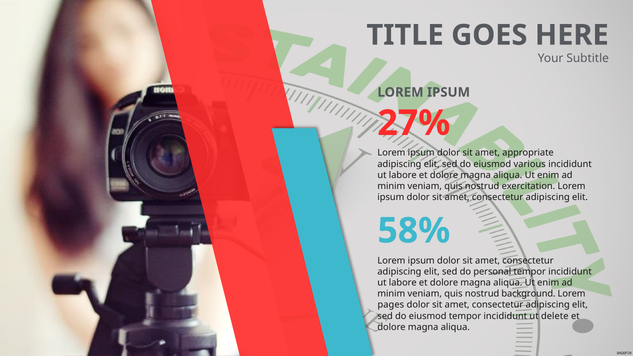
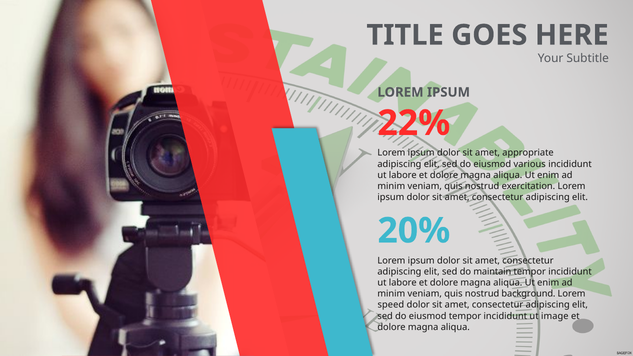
27%: 27% -> 22%
58%: 58% -> 20%
personal: personal -> maintain
pages: pages -> speed
delete: delete -> image
